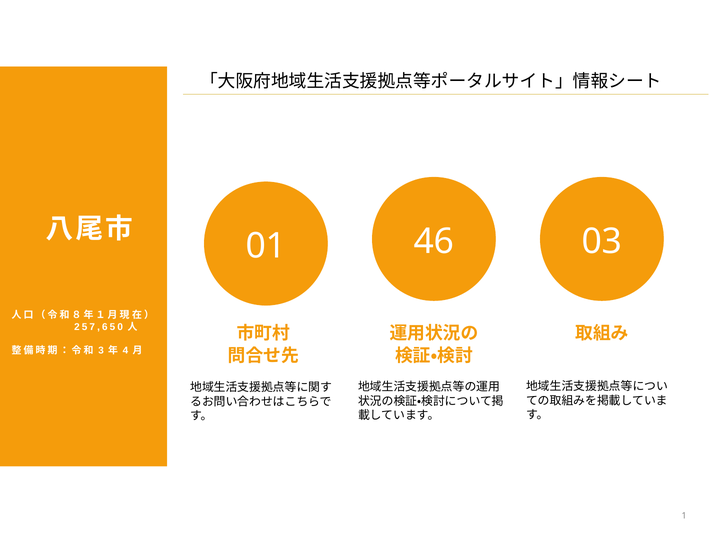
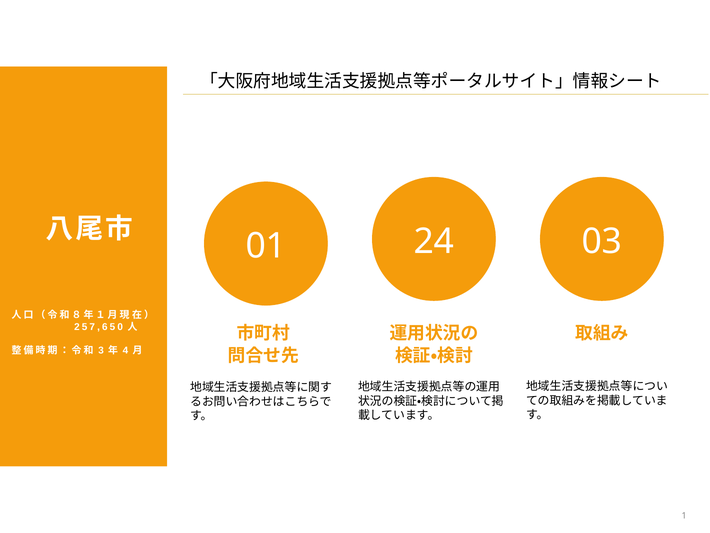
46: 46 -> 24
